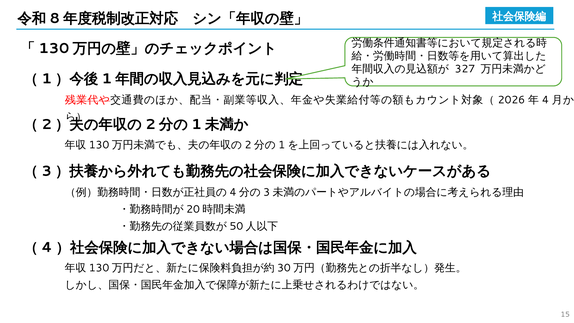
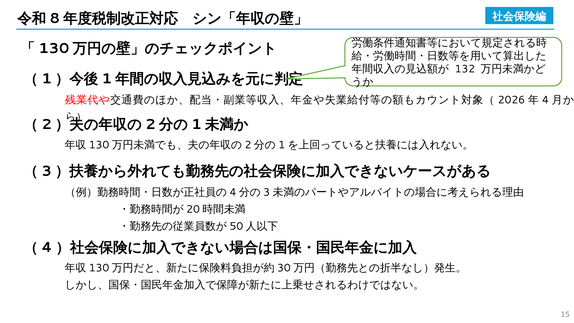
327: 327 -> 132
